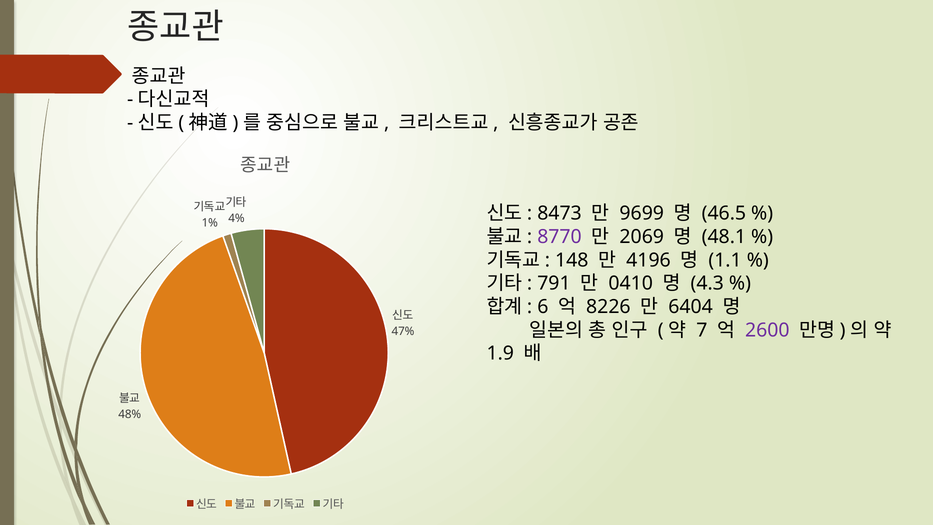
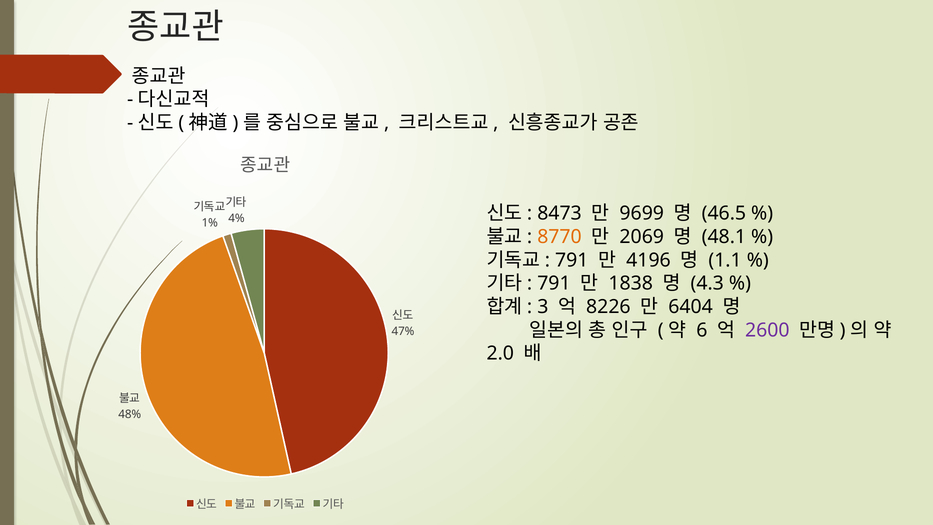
8770 colour: purple -> orange
148 at (572, 260): 148 -> 791
0410: 0410 -> 1838
6: 6 -> 3
7: 7 -> 6
1.9: 1.9 -> 2.0
